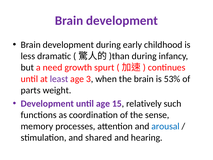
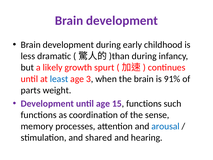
need: need -> likely
least colour: purple -> blue
53%: 53% -> 91%
15 relatively: relatively -> functions
